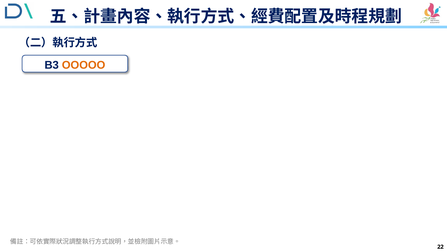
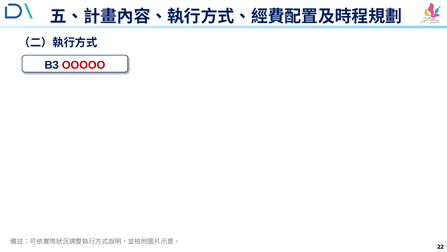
OOOOO colour: orange -> red
